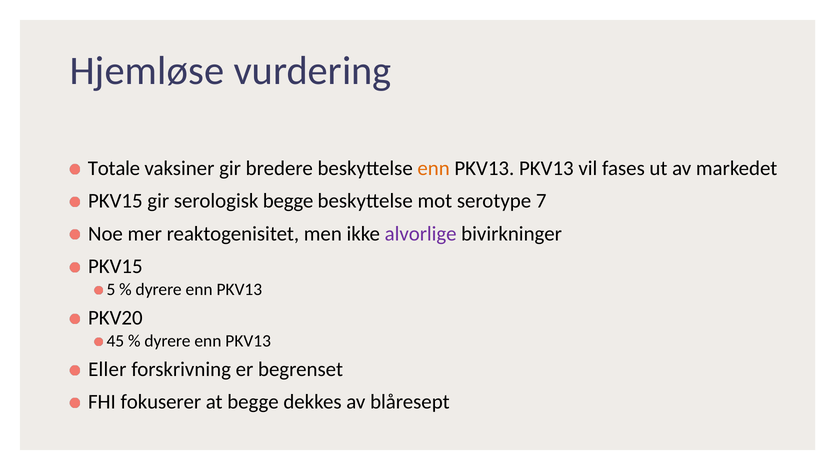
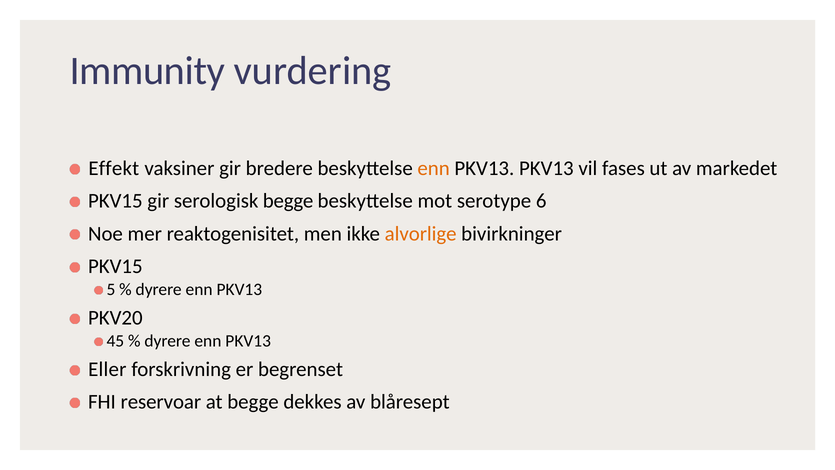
Hjemløse: Hjemløse -> Immunity
Totale: Totale -> Effekt
7: 7 -> 6
alvorlige colour: purple -> orange
fokuserer: fokuserer -> reservoar
